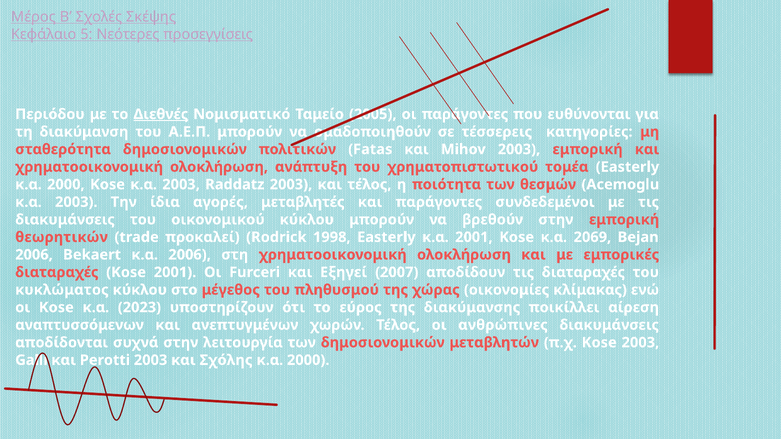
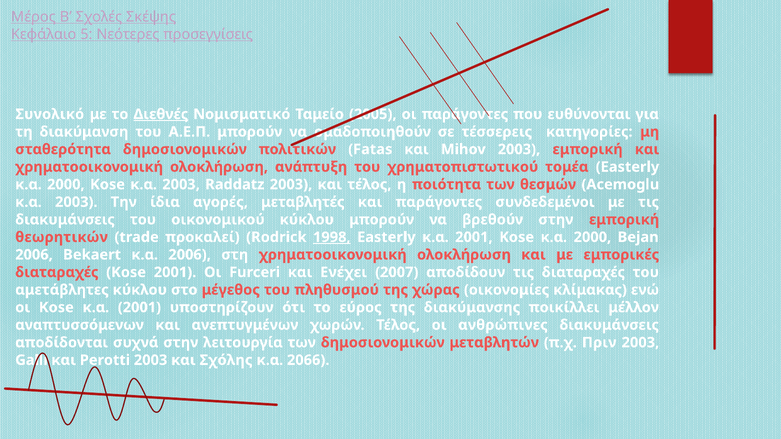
Περιόδου: Περιόδου -> Συνολικό
1998 underline: none -> present
Kose κ.α 2069: 2069 -> 2000
Εξηγεί: Εξηγεί -> Ενέχει
κυκλώματος: κυκλώματος -> αμετάβλητες
Kose κ.α 2023: 2023 -> 2001
αίρεση: αίρεση -> μέλλον
π.χ Kose: Kose -> Πριν
2000 at (308, 360): 2000 -> 2066
